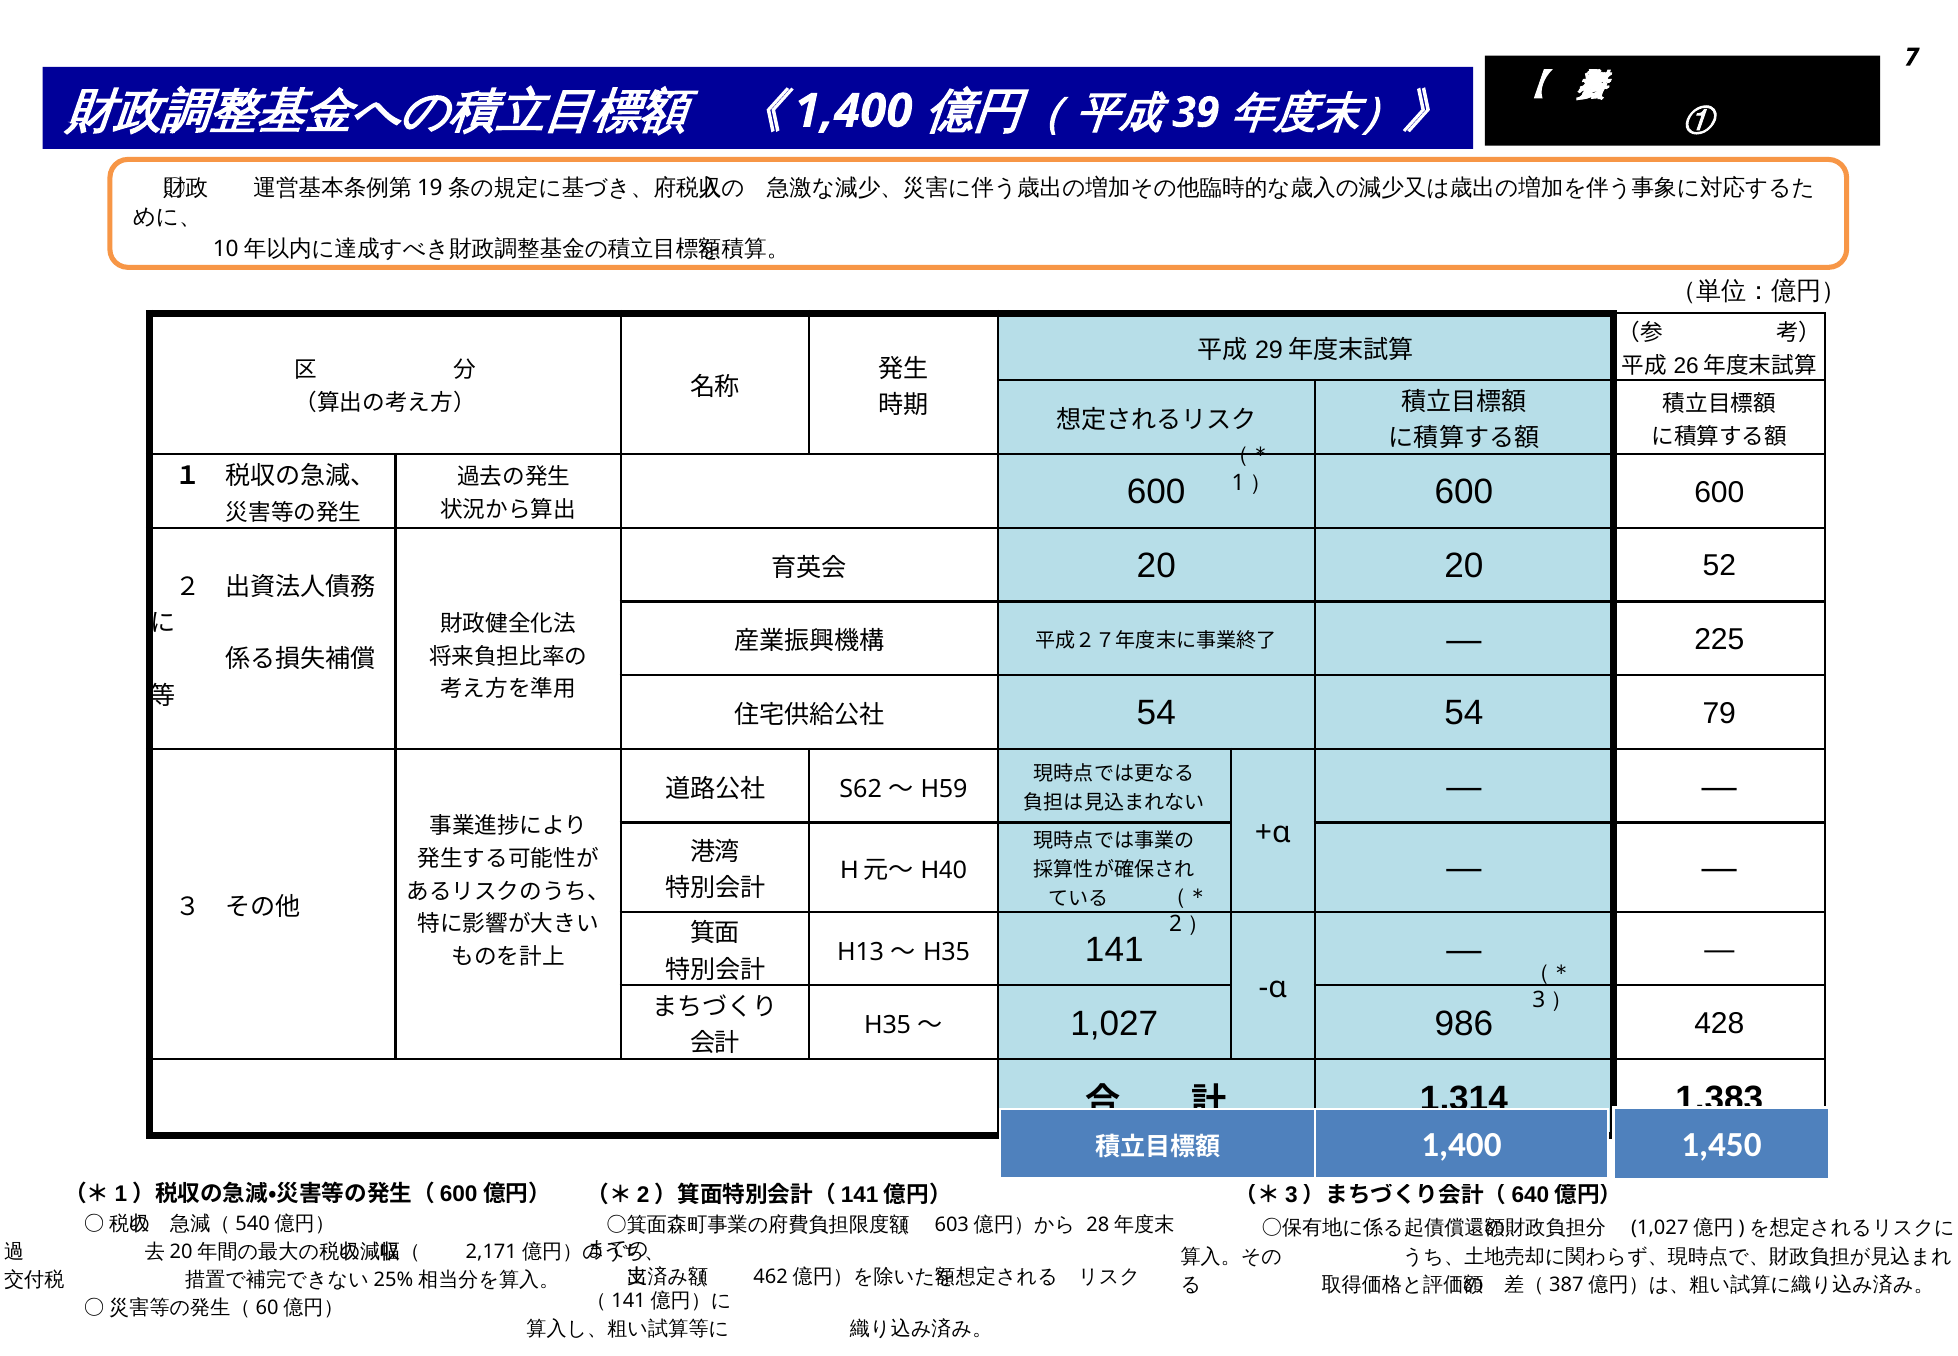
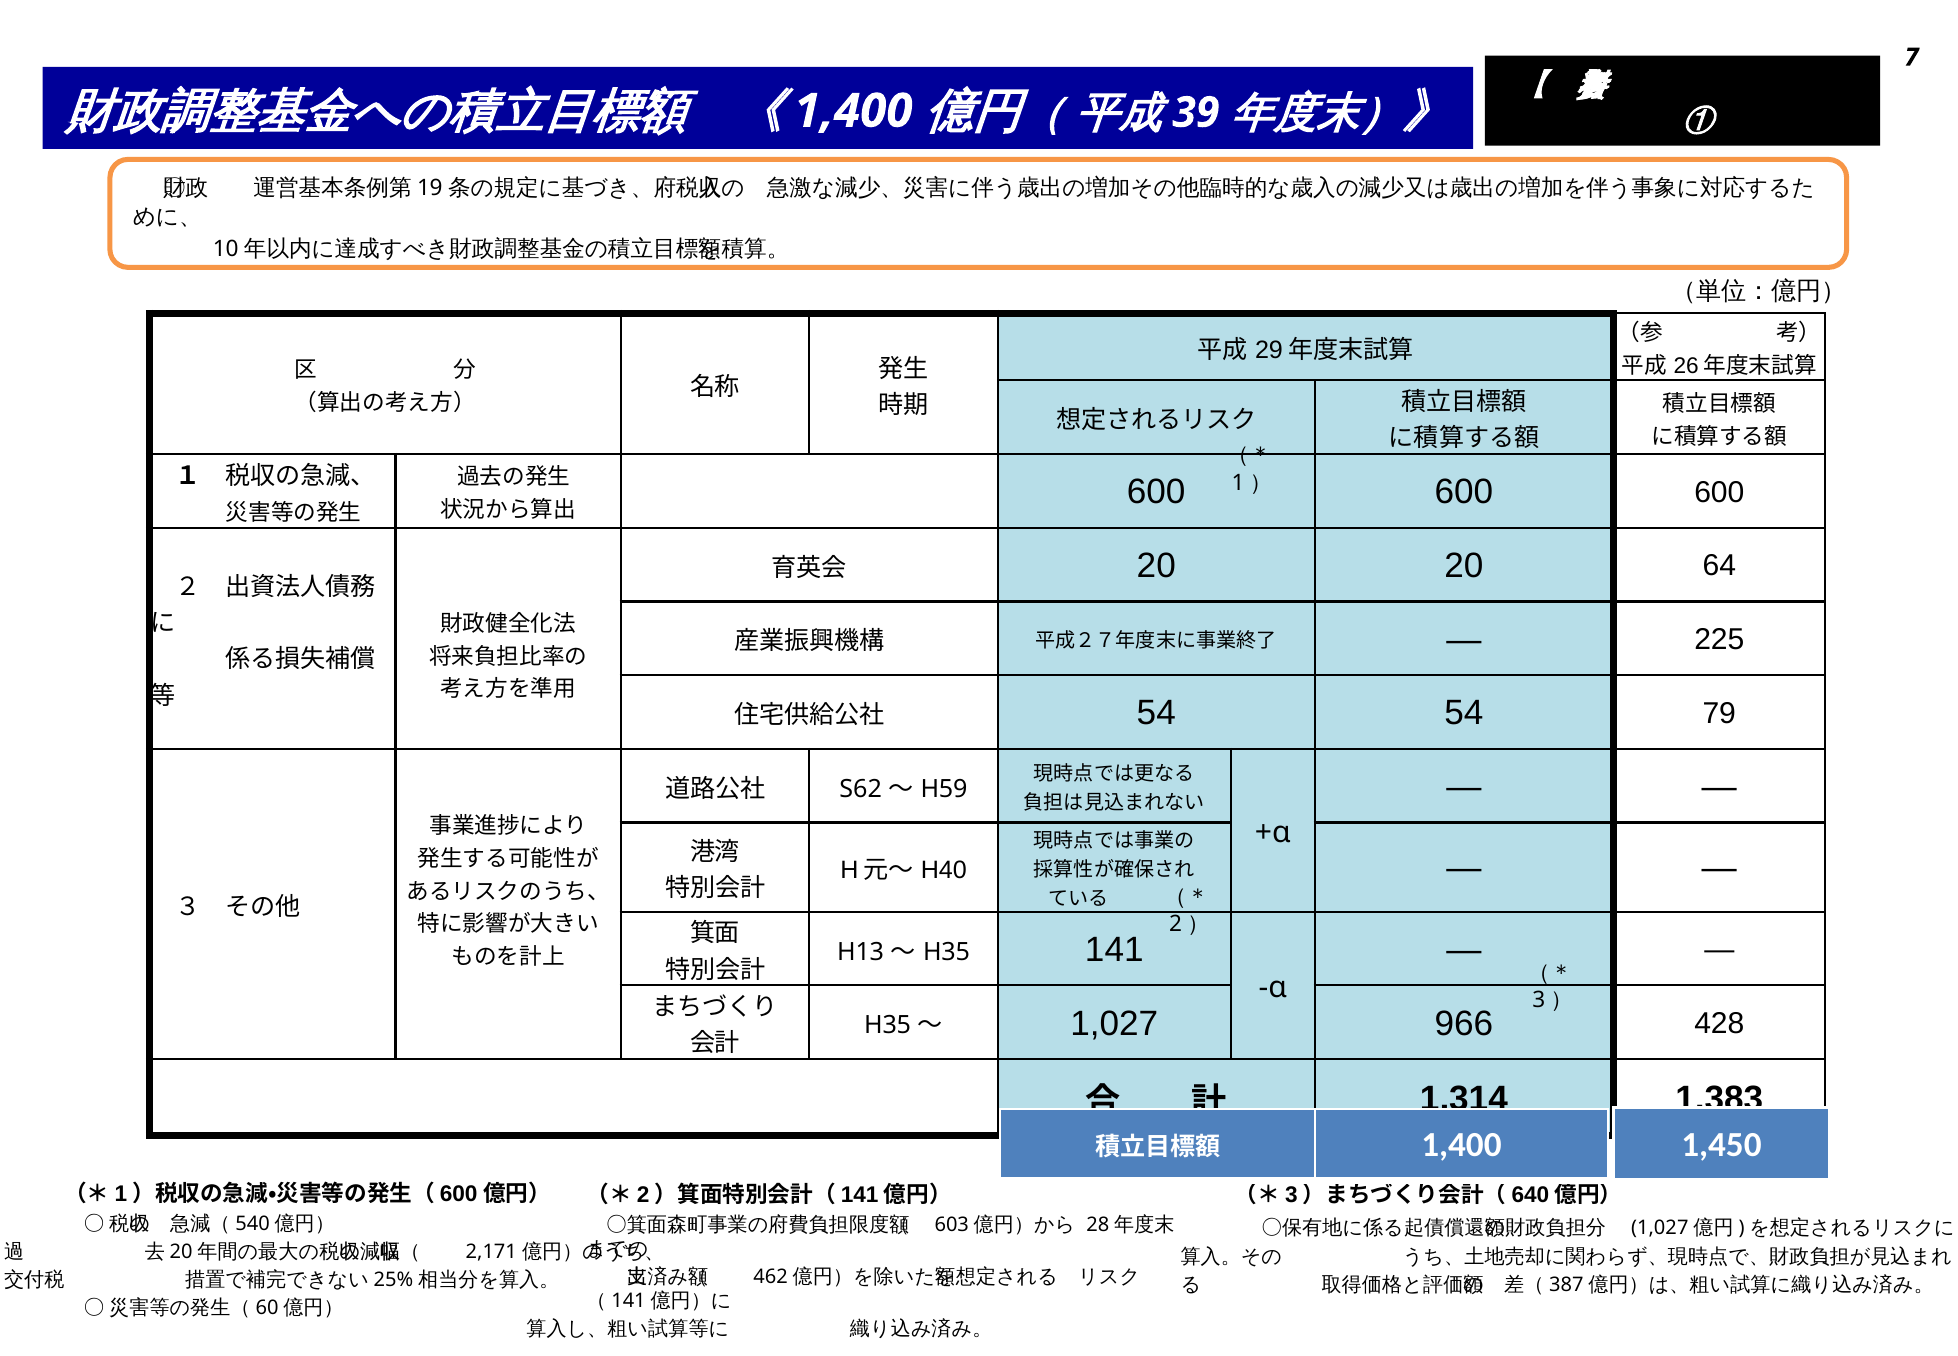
52: 52 -> 64
986: 986 -> 966
